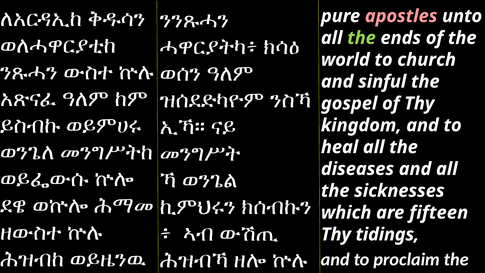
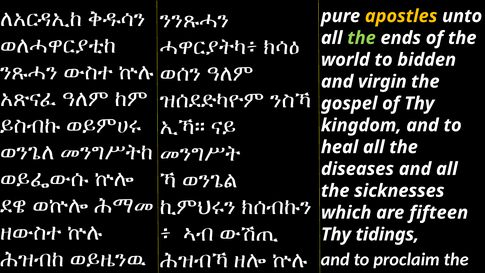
apostles colour: pink -> yellow
church: church -> bidden
sinful: sinful -> virgin
